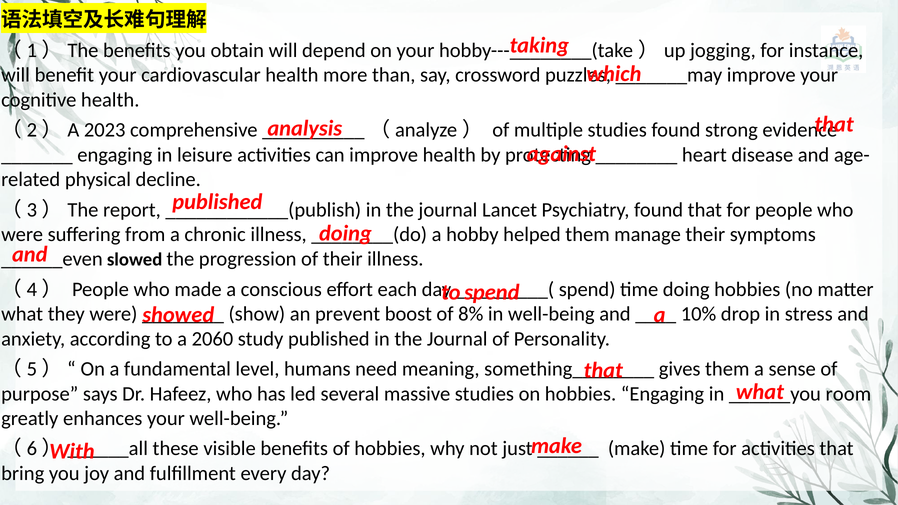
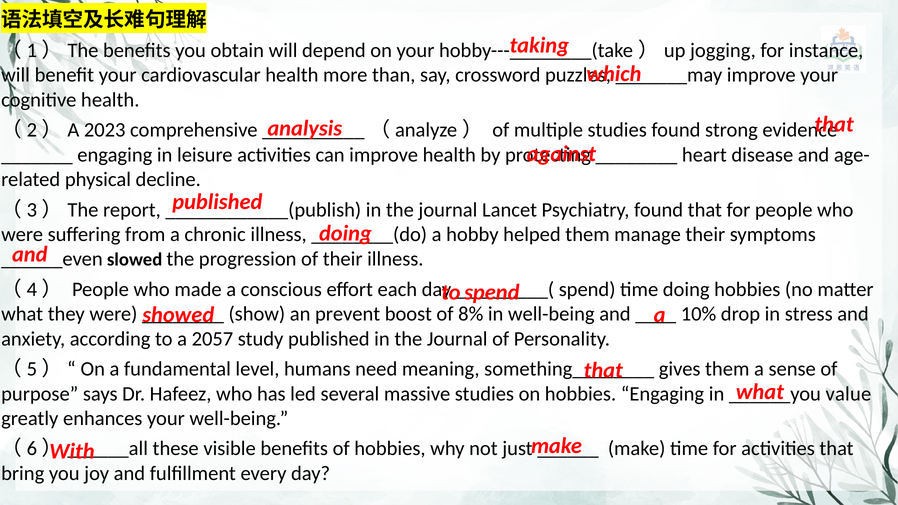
2060: 2060 -> 2057
room: room -> value
